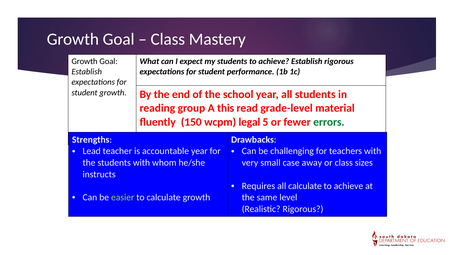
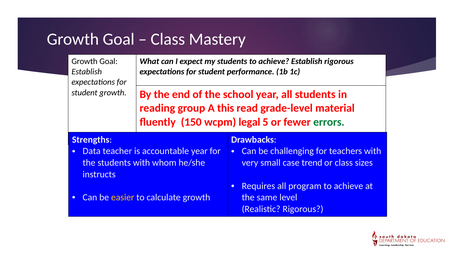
Lead: Lead -> Data
away: away -> trend
all calculate: calculate -> program
easier colour: light green -> yellow
